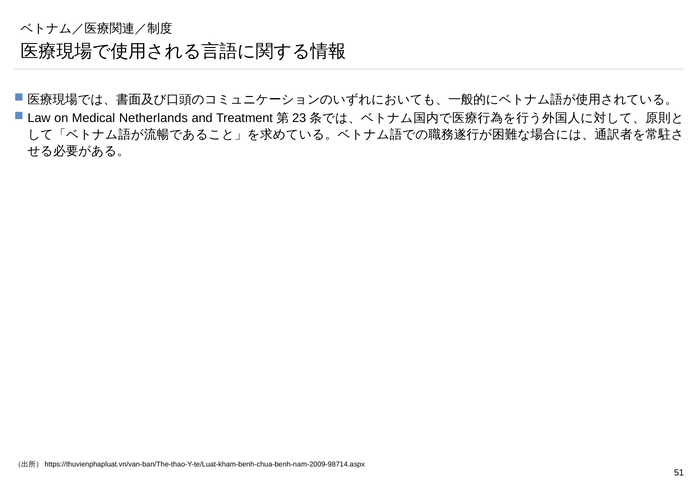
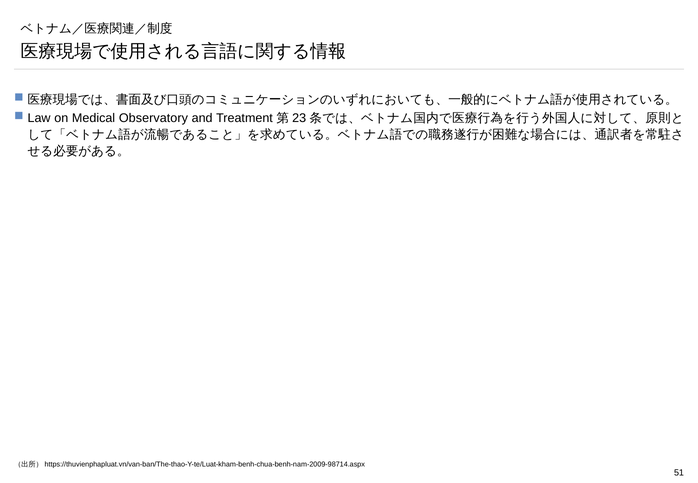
Netherlands: Netherlands -> Observatory
